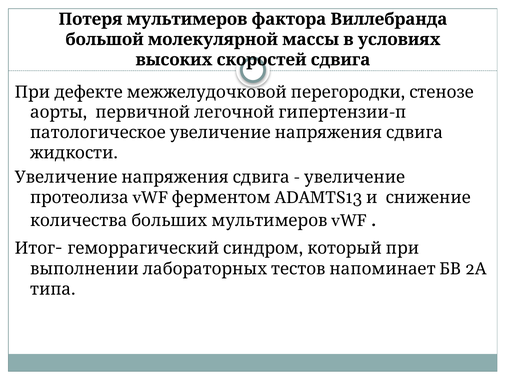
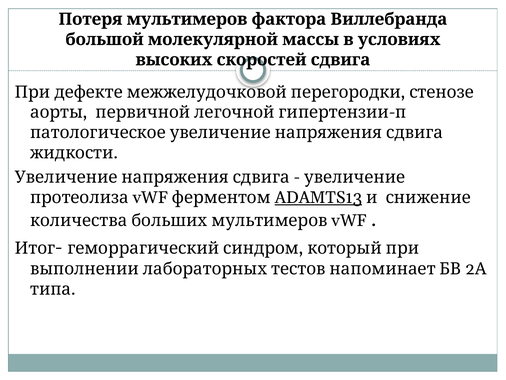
ADAMTS13 underline: none -> present
